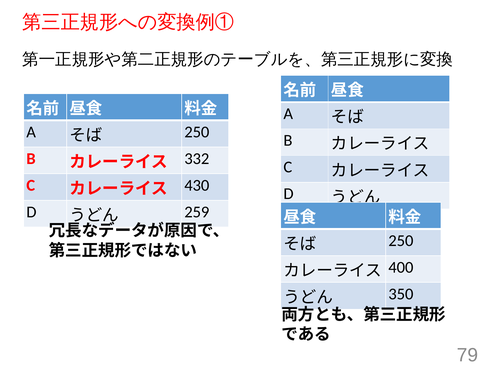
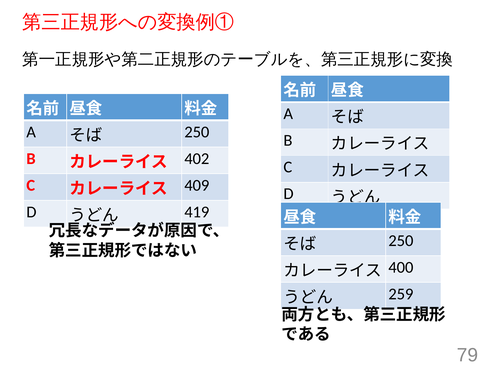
332: 332 -> 402
430: 430 -> 409
259: 259 -> 419
350: 350 -> 259
